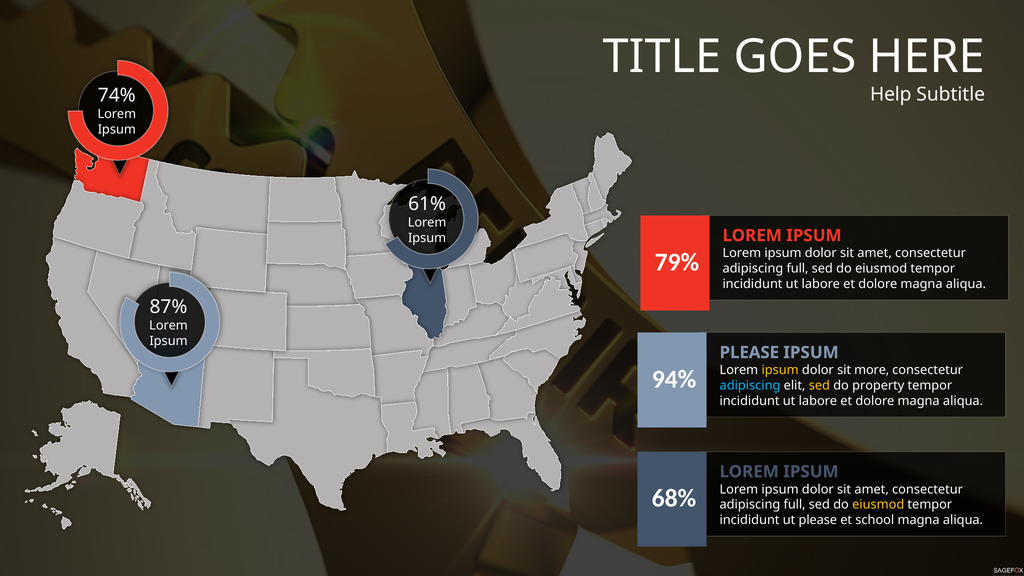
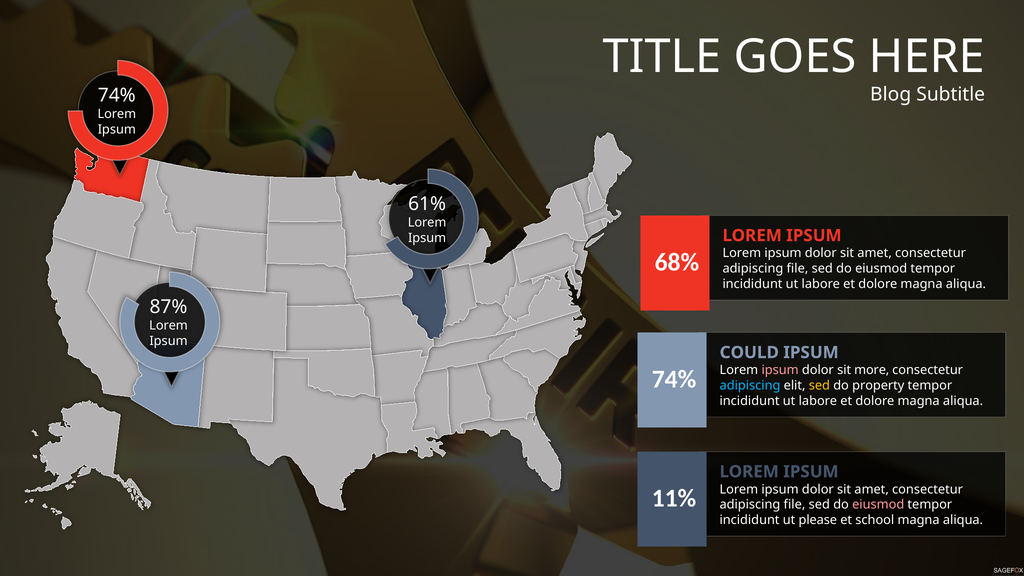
Help: Help -> Blog
79%: 79% -> 68%
full at (798, 269): full -> file
PLEASE at (749, 353): PLEASE -> COULD
ipsum at (780, 370) colour: yellow -> pink
94% at (674, 379): 94% -> 74%
68%: 68% -> 11%
full at (795, 505): full -> file
eiusmod at (878, 505) colour: yellow -> pink
